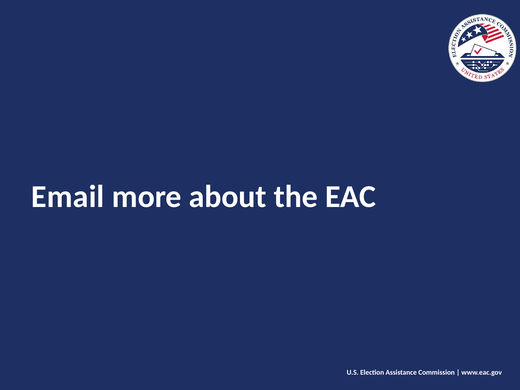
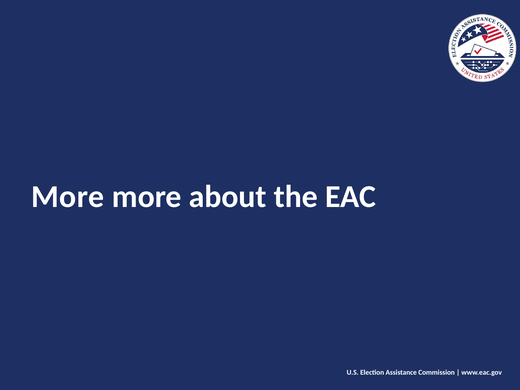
Email at (68, 197): Email -> More
